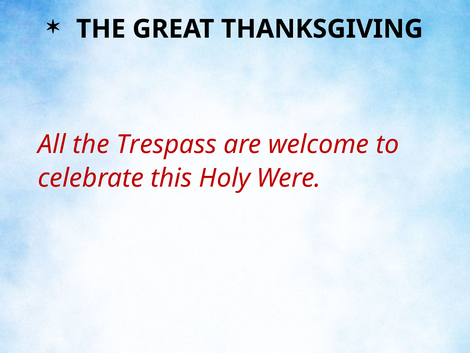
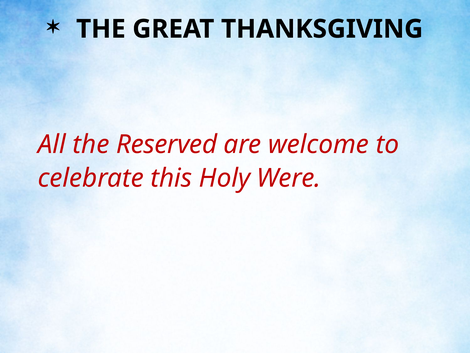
Trespass: Trespass -> Reserved
